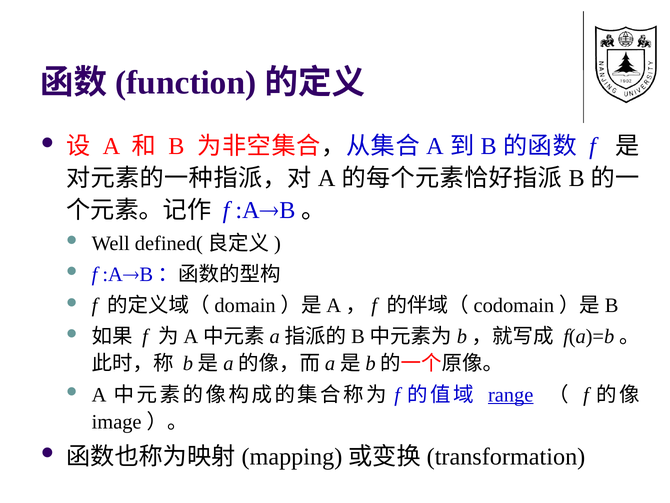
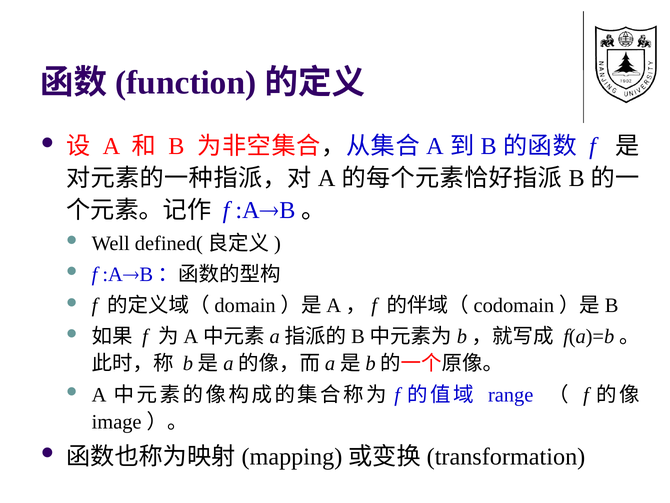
range underline: present -> none
